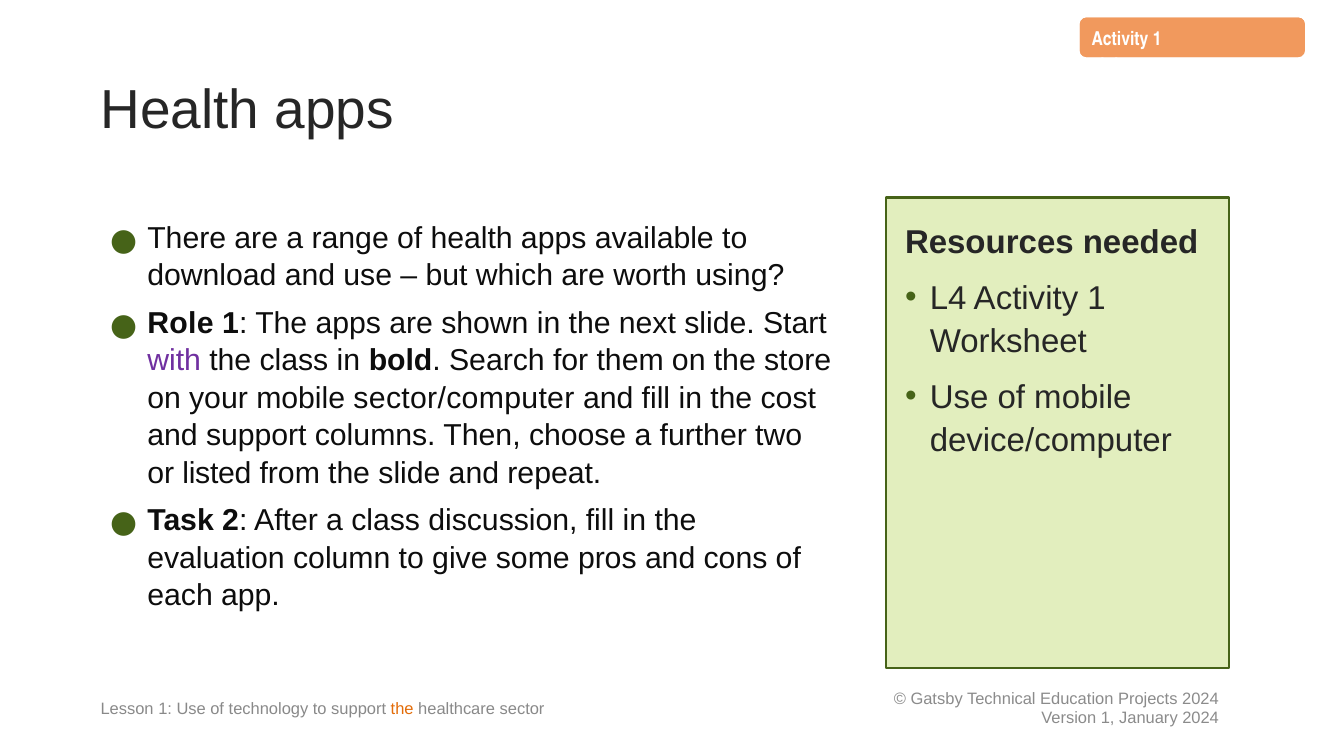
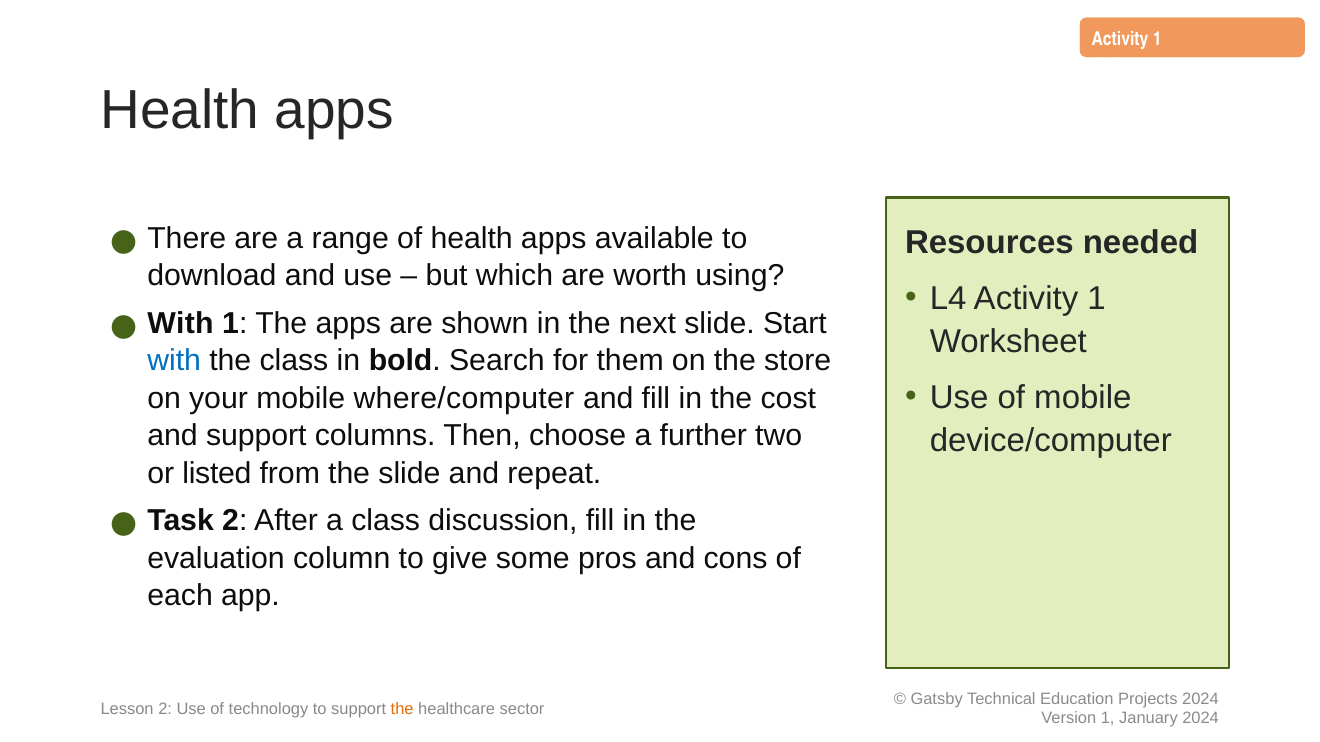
Role at (180, 324): Role -> With
with at (174, 361) colour: purple -> blue
sector/computer: sector/computer -> where/computer
Lesson 1: 1 -> 2
